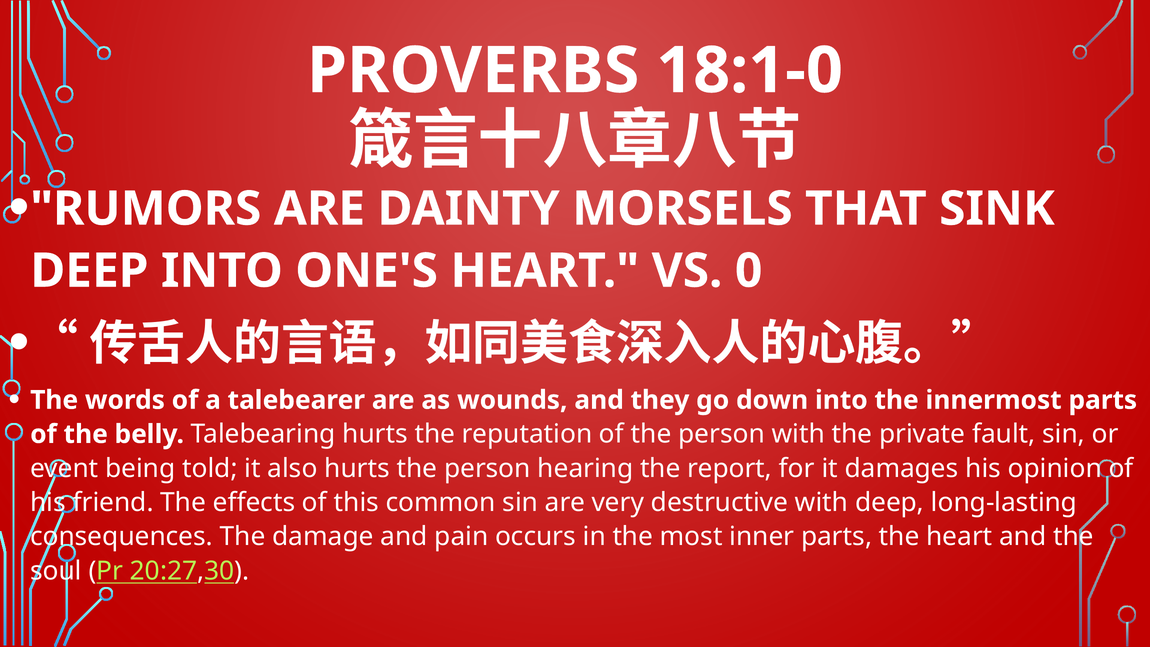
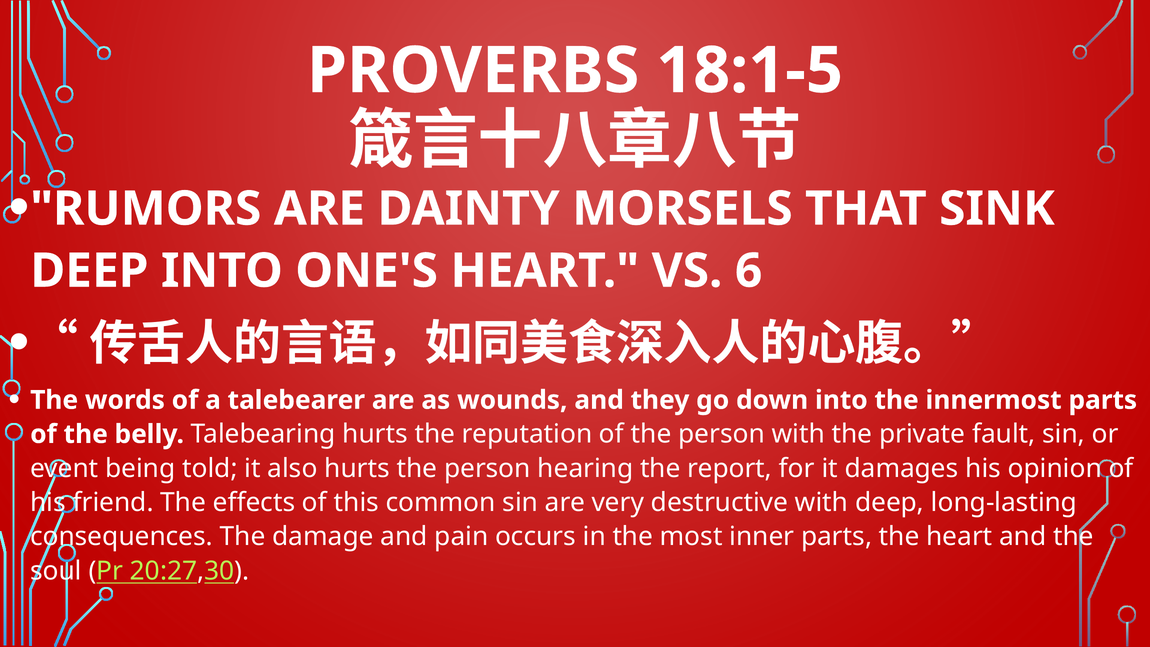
18:1-0: 18:1-0 -> 18:1-5
0: 0 -> 6
